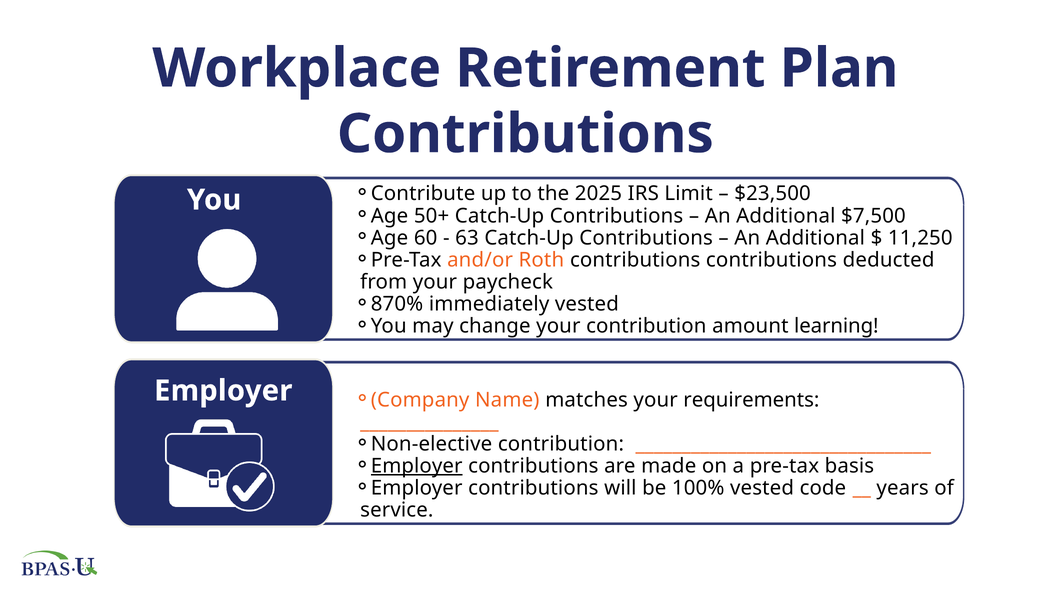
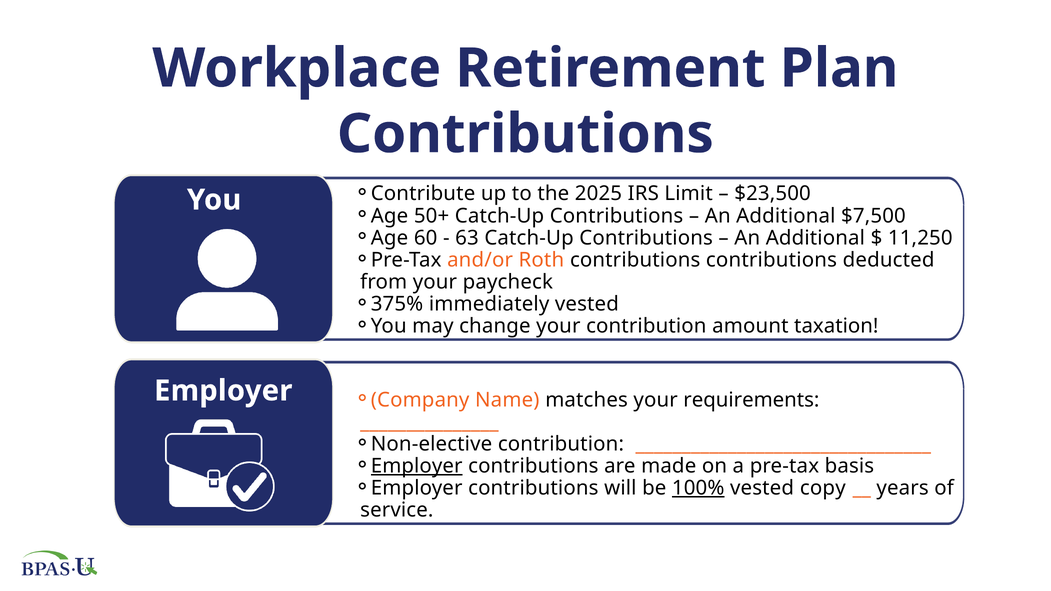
870%: 870% -> 375%
learning: learning -> taxation
100% underline: none -> present
code: code -> copy
